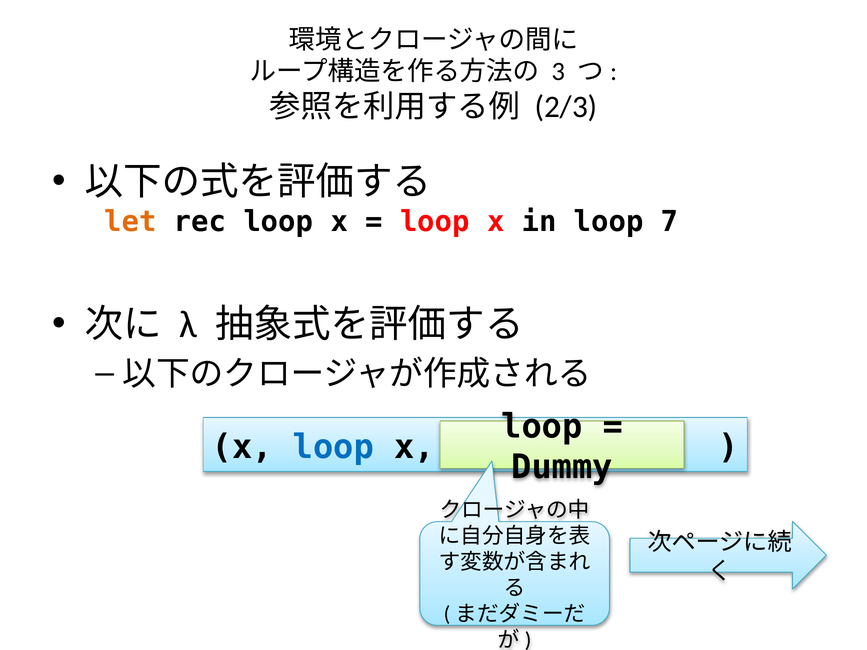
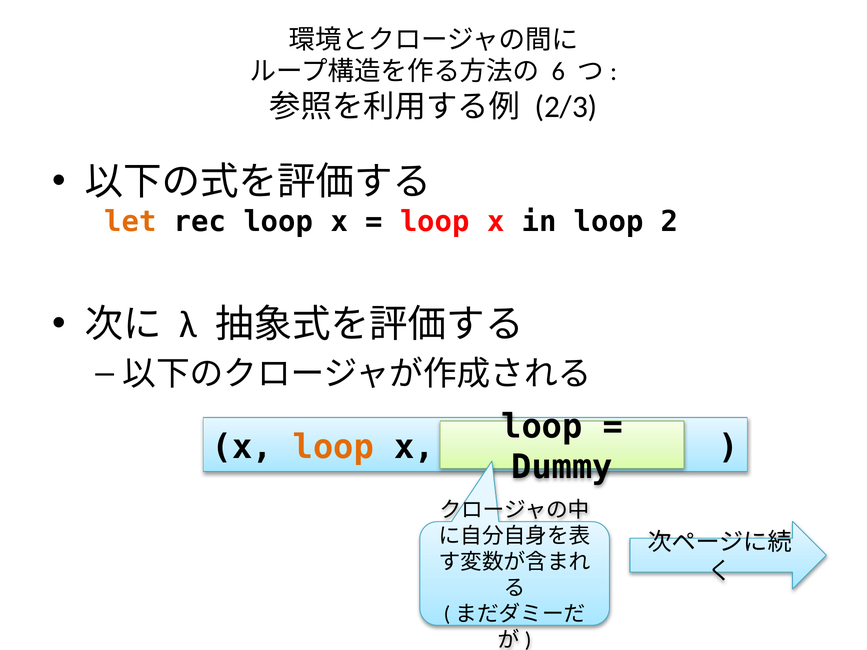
3: 3 -> 6
7: 7 -> 2
loop at (333, 447) colour: blue -> orange
